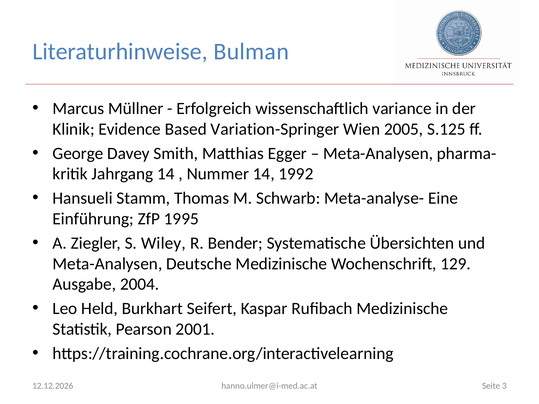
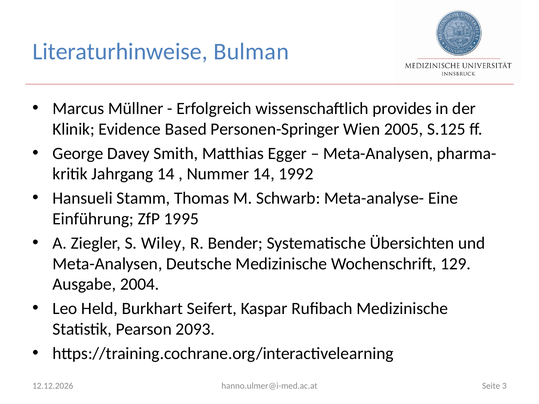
variance: variance -> provides
Variation-Springer: Variation-Springer -> Personen-Springer
2001: 2001 -> 2093
